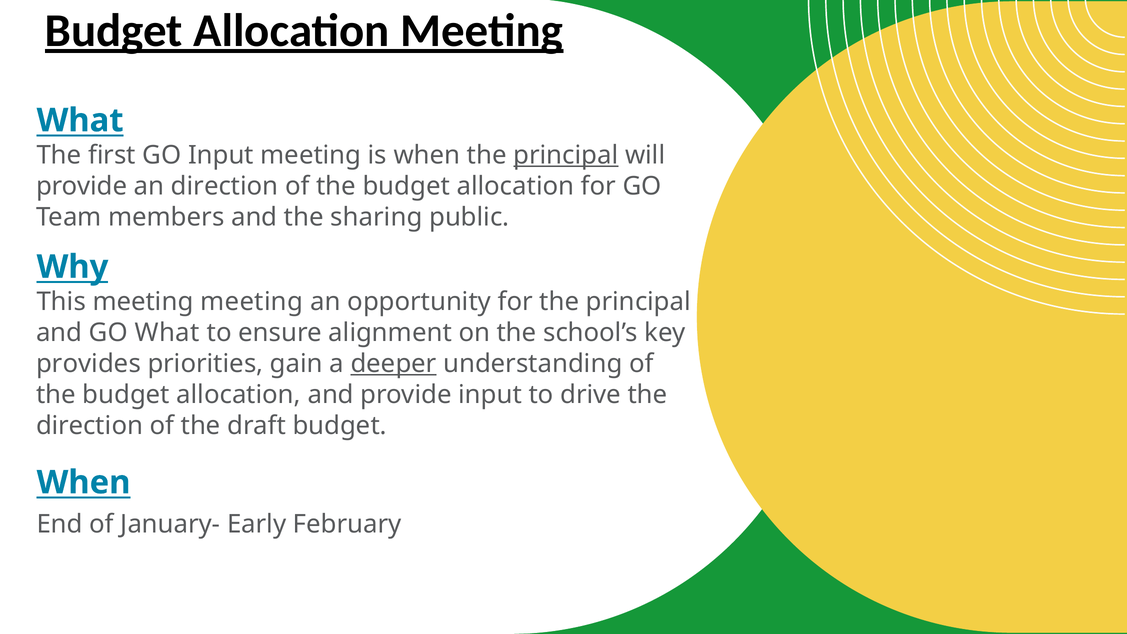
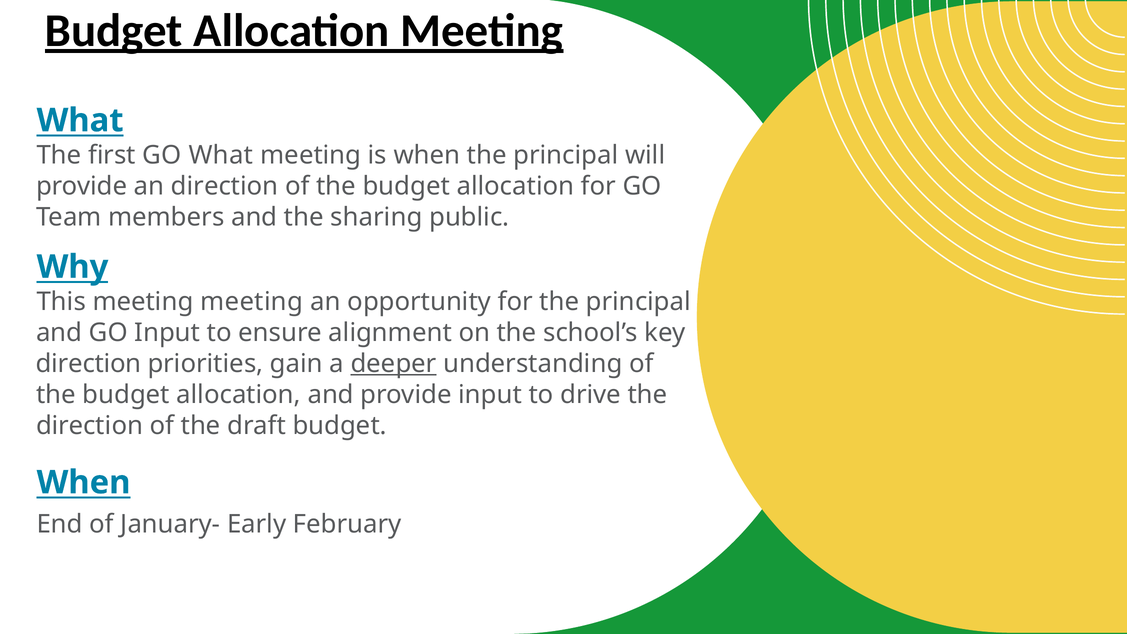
GO Input: Input -> What
principal at (566, 155) underline: present -> none
GO What: What -> Input
provides at (88, 364): provides -> direction
